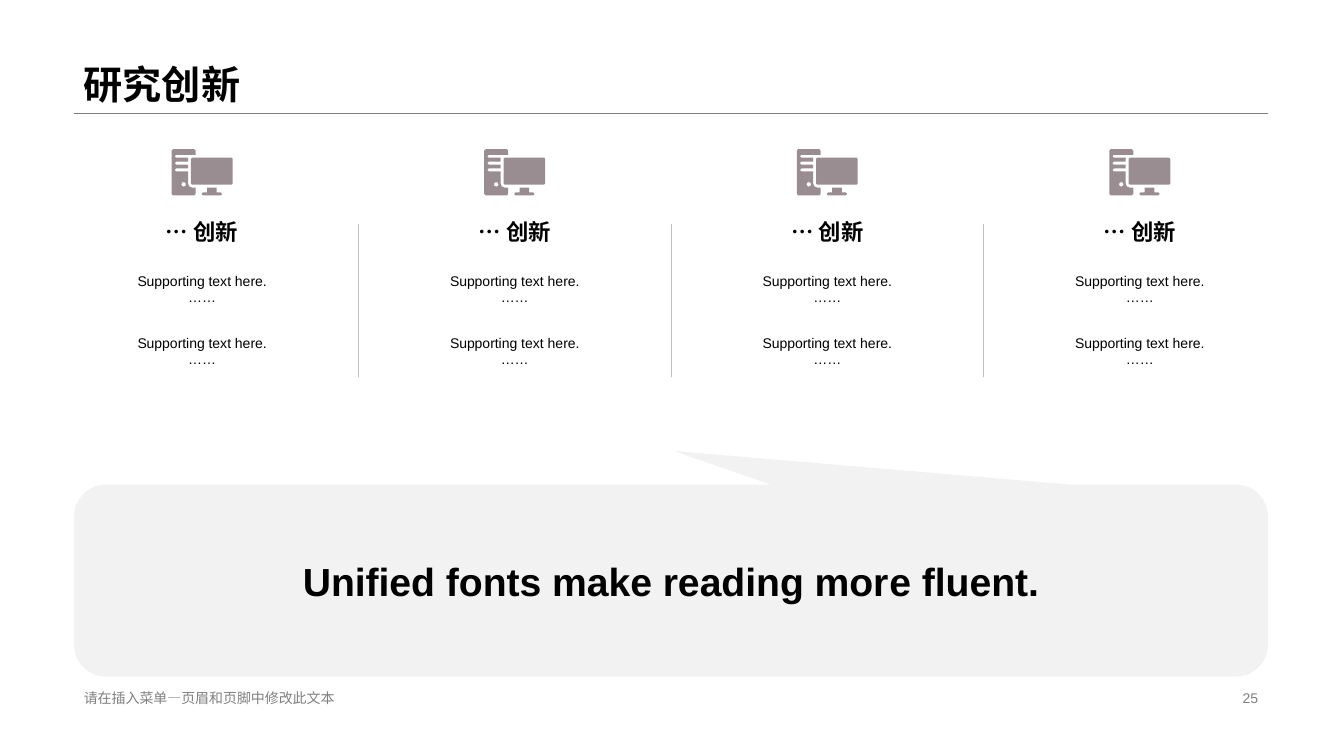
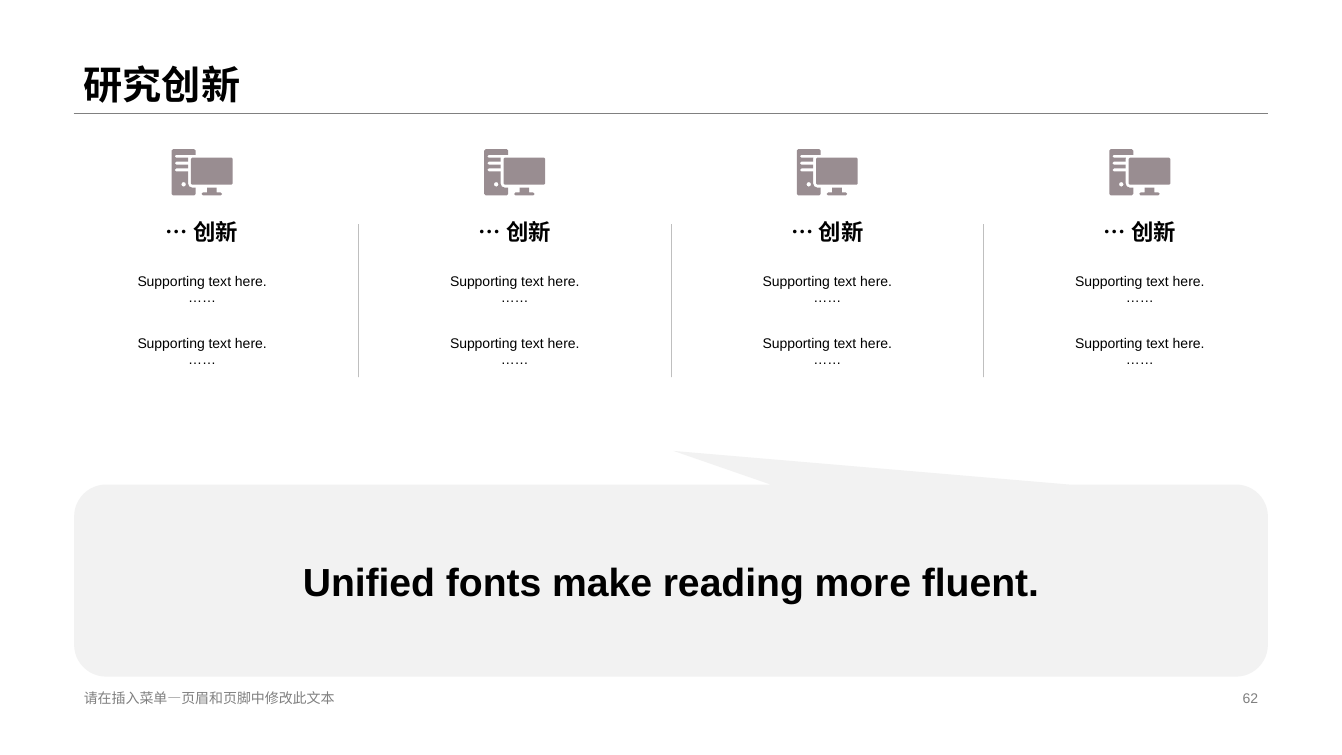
25: 25 -> 62
